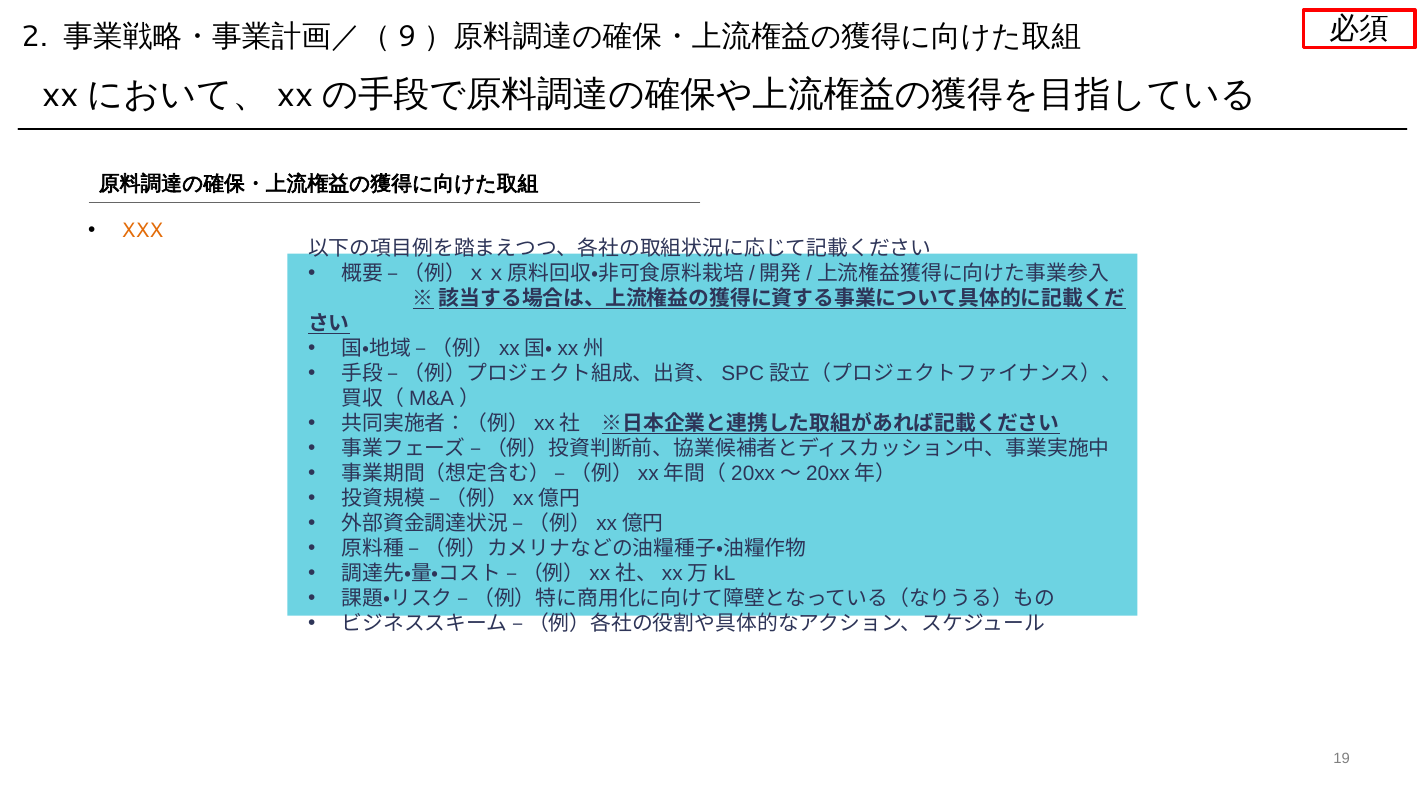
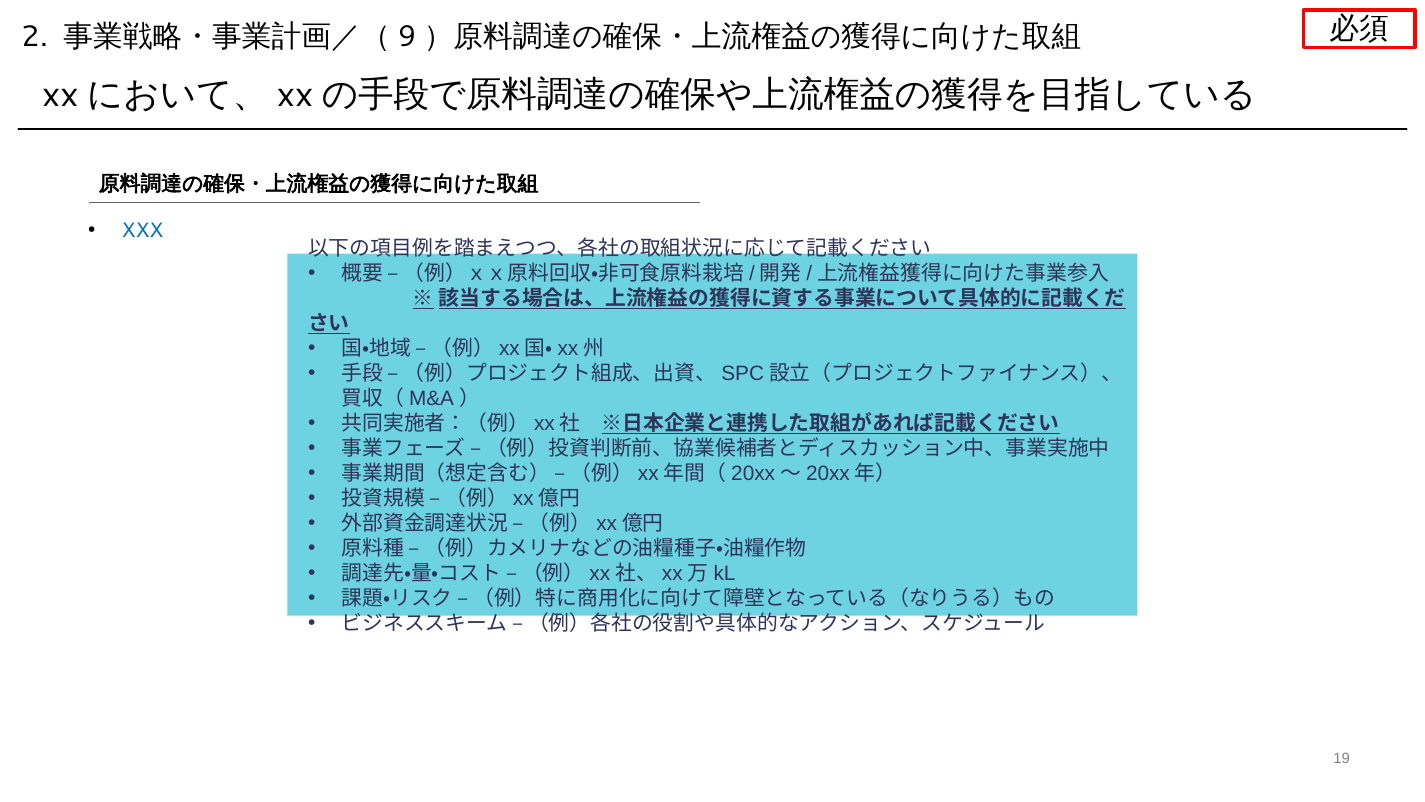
XXX colour: orange -> blue
